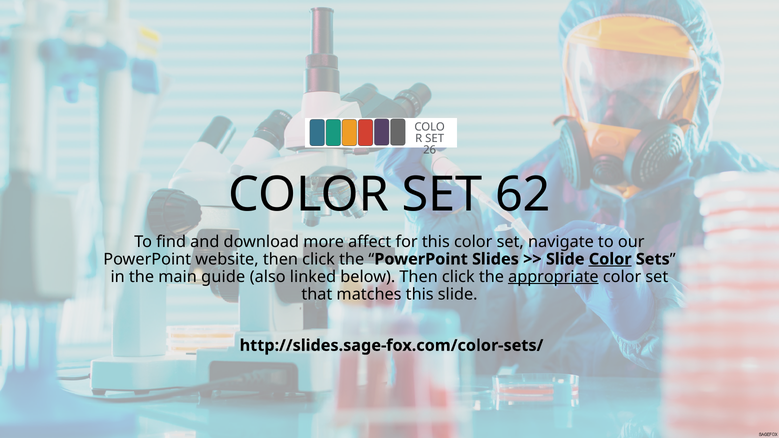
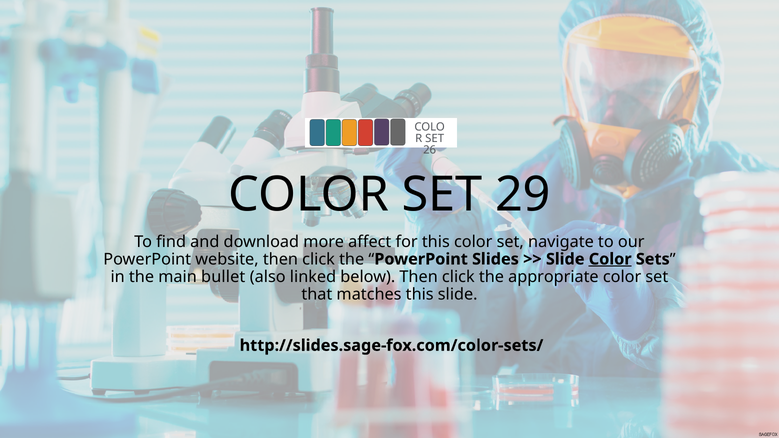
62: 62 -> 29
guide: guide -> bullet
appropriate underline: present -> none
